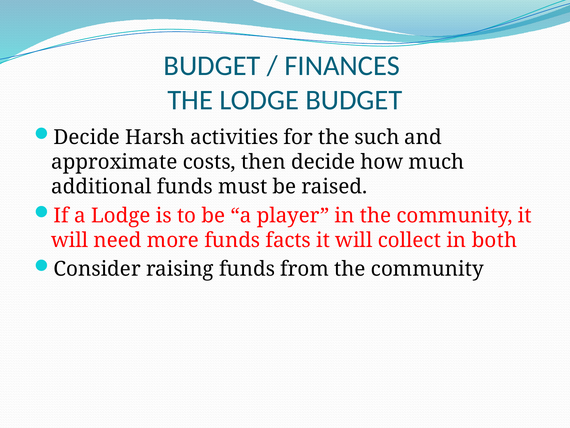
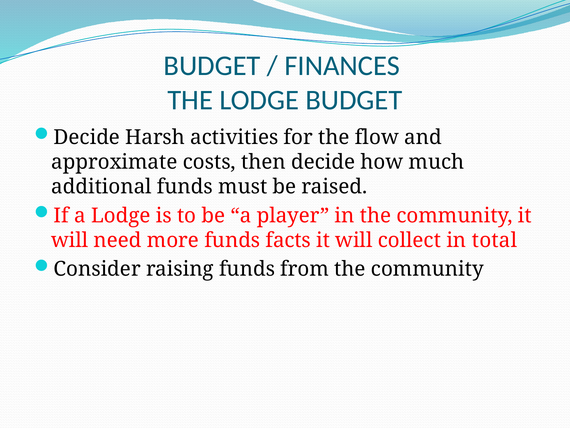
such: such -> flow
both: both -> total
